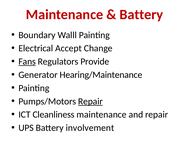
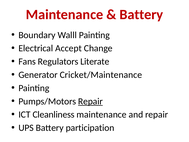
Fans underline: present -> none
Provide: Provide -> Literate
Hearing/Maintenance: Hearing/Maintenance -> Cricket/Maintenance
involvement: involvement -> participation
